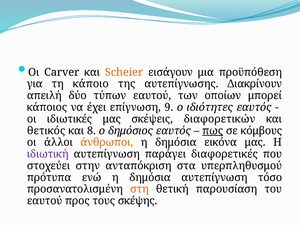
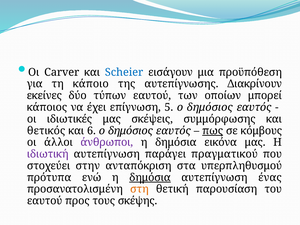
Scheier colour: orange -> blue
απειλή: απειλή -> εκείνες
9: 9 -> 5
ιδιότητες at (210, 107): ιδιότητες -> δημόσιος
διαφορετικών: διαφορετικών -> συμμόρφωσης
8: 8 -> 6
άνθρωποι colour: orange -> purple
διαφορετικές: διαφορετικές -> πραγματικού
δημόσια at (150, 177) underline: none -> present
τόσο: τόσο -> ένας
